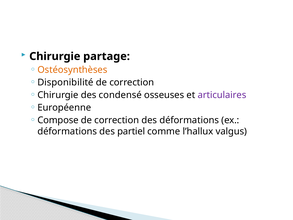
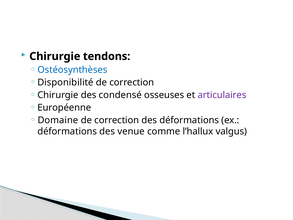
partage: partage -> tendons
Ostéosynthèses colour: orange -> blue
Compose: Compose -> Domaine
partiel: partiel -> venue
